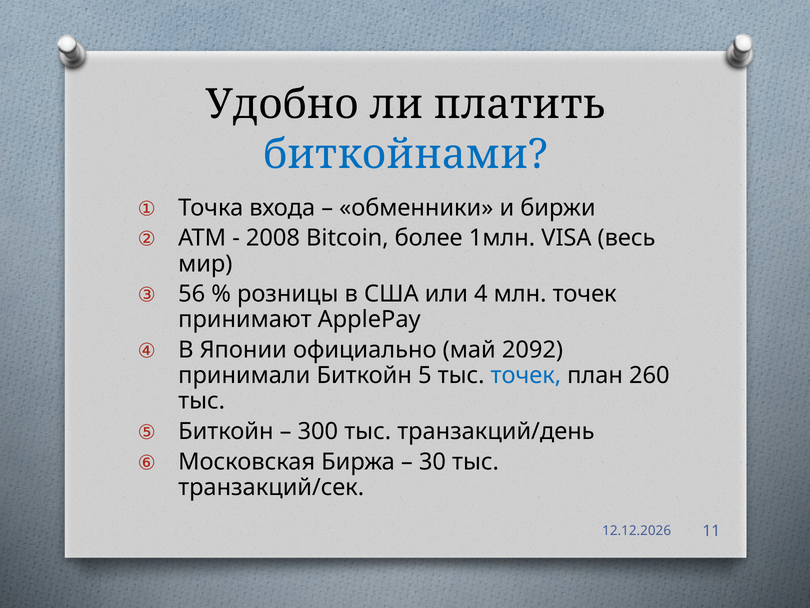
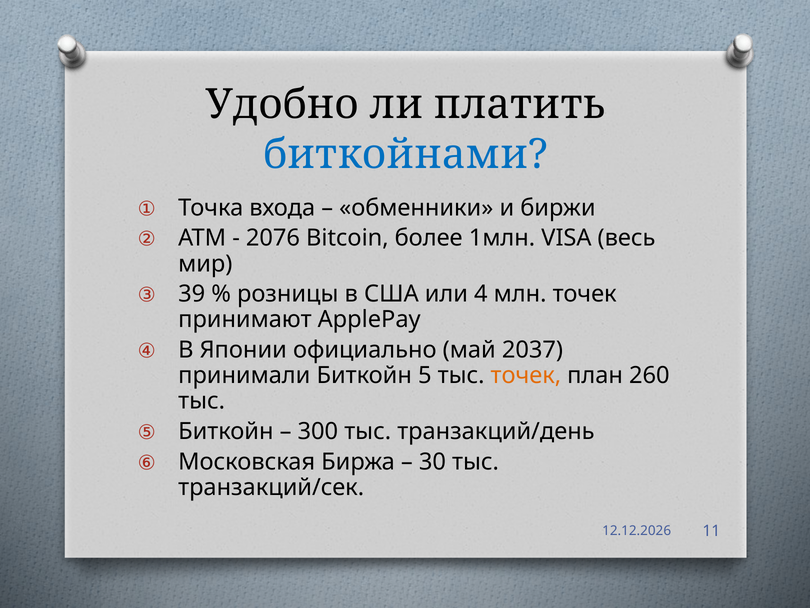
2008: 2008 -> 2076
56: 56 -> 39
2092: 2092 -> 2037
точек at (526, 375) colour: blue -> orange
